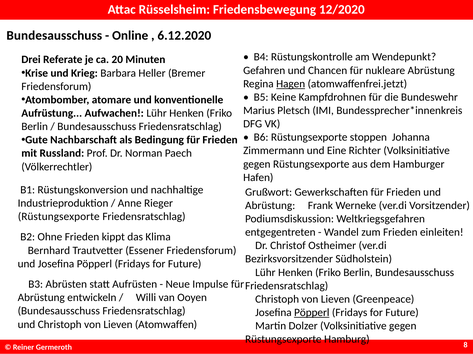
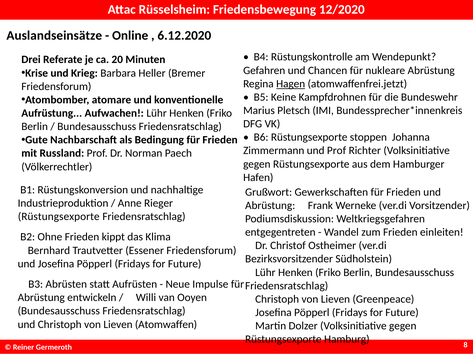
Bundesausschuss at (54, 36): Bundesausschuss -> Auslandseinsätze
und Eine: Eine -> Prof
Pöpperl at (312, 313) underline: present -> none
